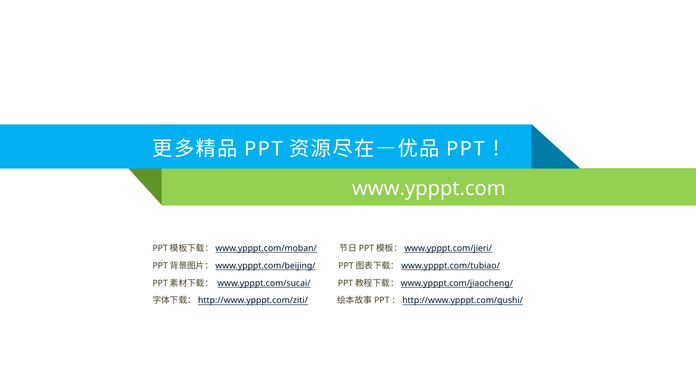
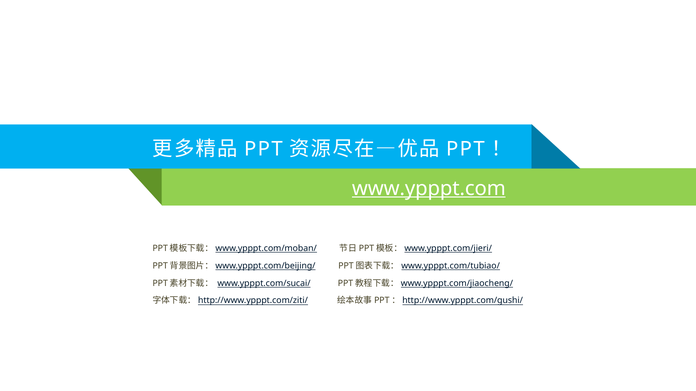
www.ypppt.com underline: none -> present
